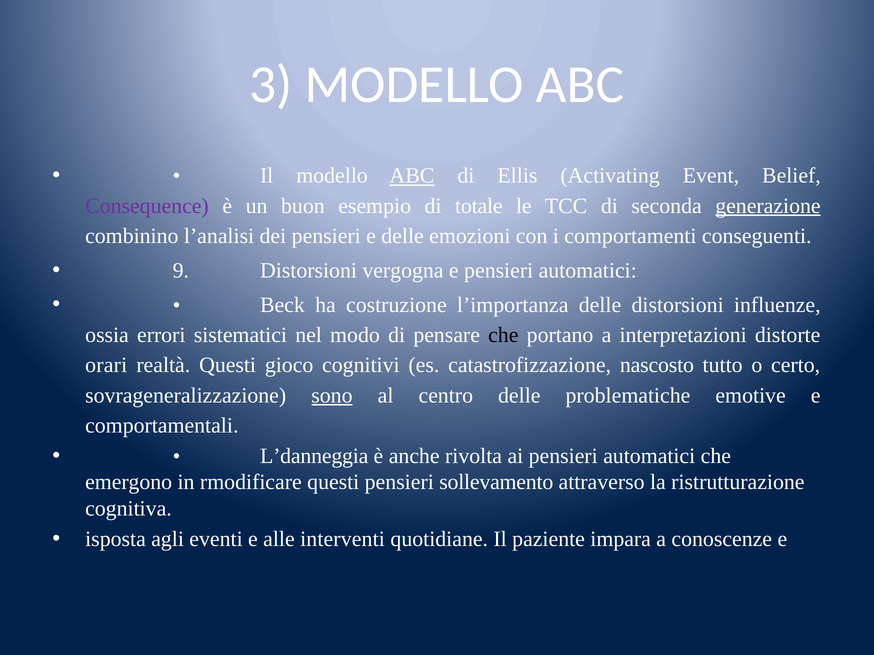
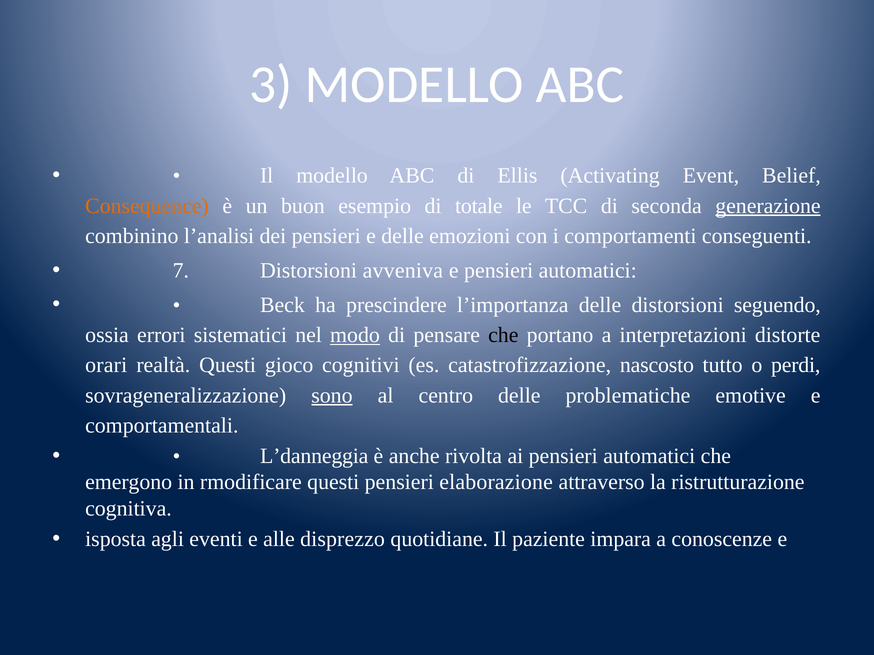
ABC at (412, 176) underline: present -> none
Consequence colour: purple -> orange
9: 9 -> 7
vergogna: vergogna -> avveniva
costruzione: costruzione -> prescindere
influenze: influenze -> seguendo
modo underline: none -> present
certo: certo -> perdi
sollevamento: sollevamento -> elaborazione
interventi: interventi -> disprezzo
